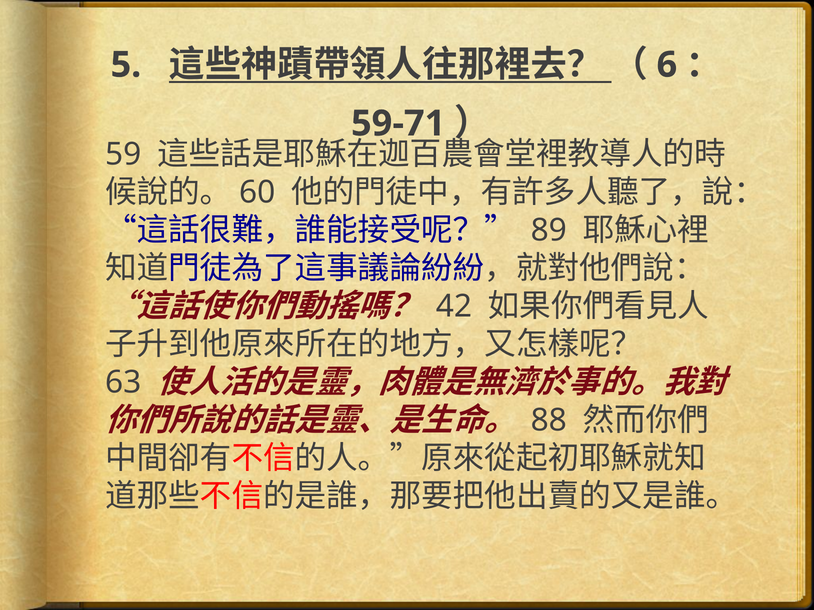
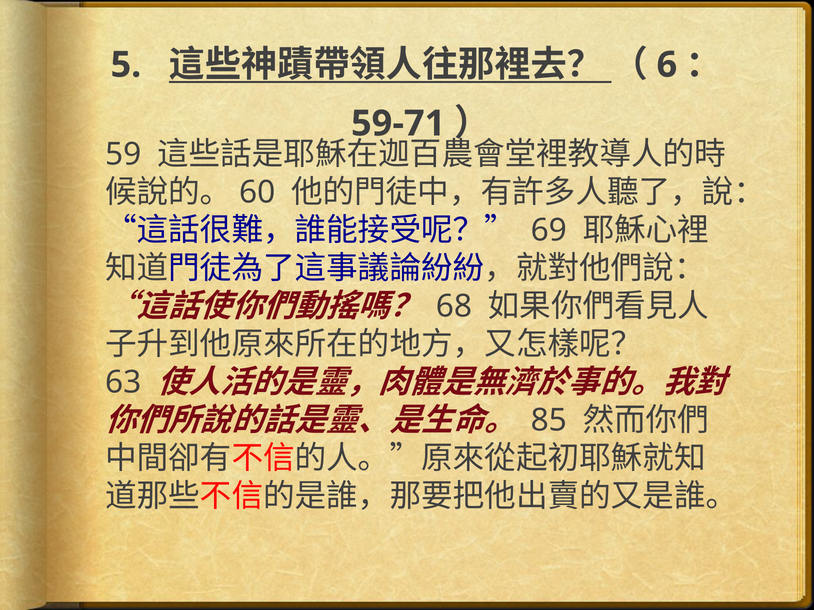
89: 89 -> 69
42: 42 -> 68
88: 88 -> 85
